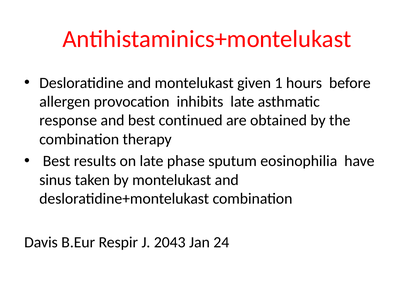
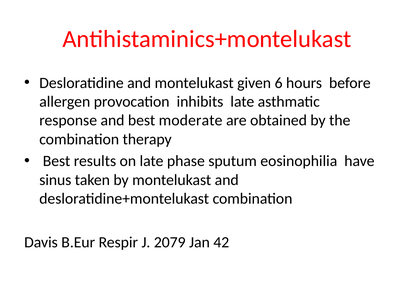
1: 1 -> 6
continued: continued -> moderate
2043: 2043 -> 2079
24: 24 -> 42
